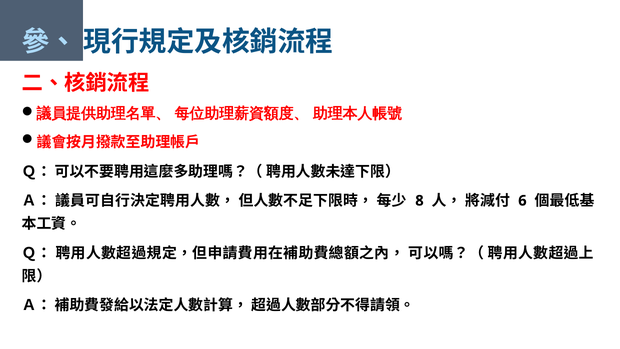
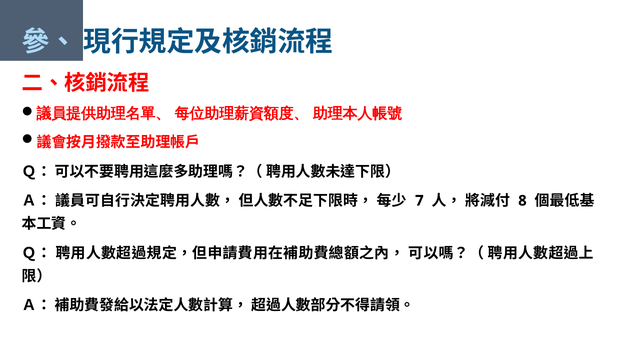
8: 8 -> 7
6: 6 -> 8
